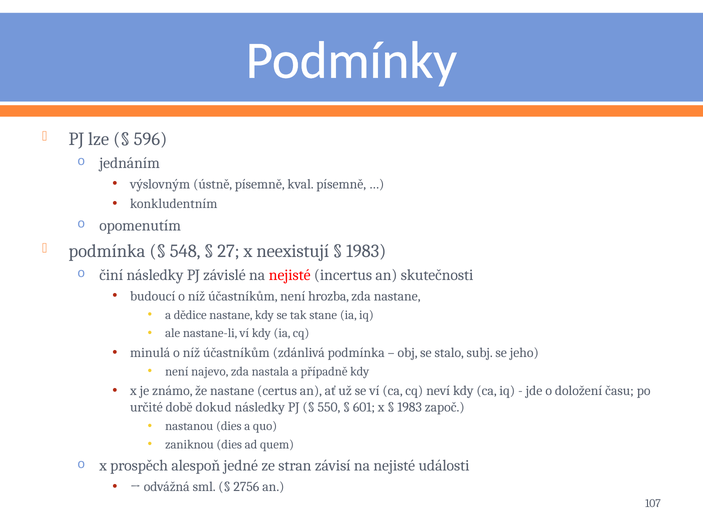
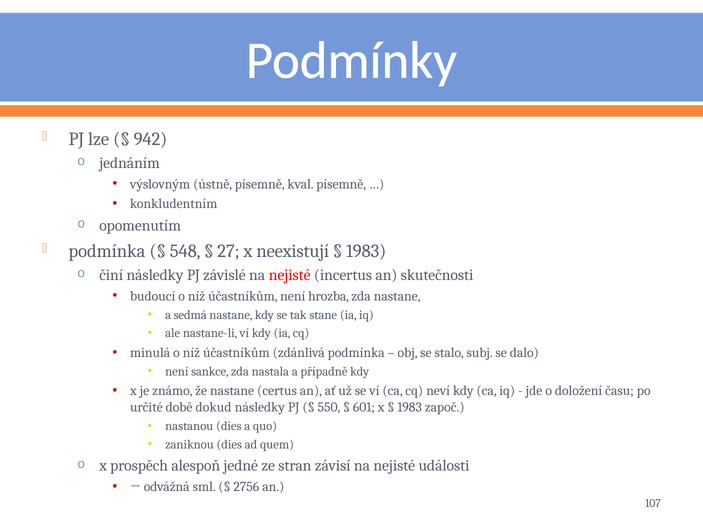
596: 596 -> 942
dědice: dědice -> sedmá
jeho: jeho -> dalo
najevo: najevo -> sankce
